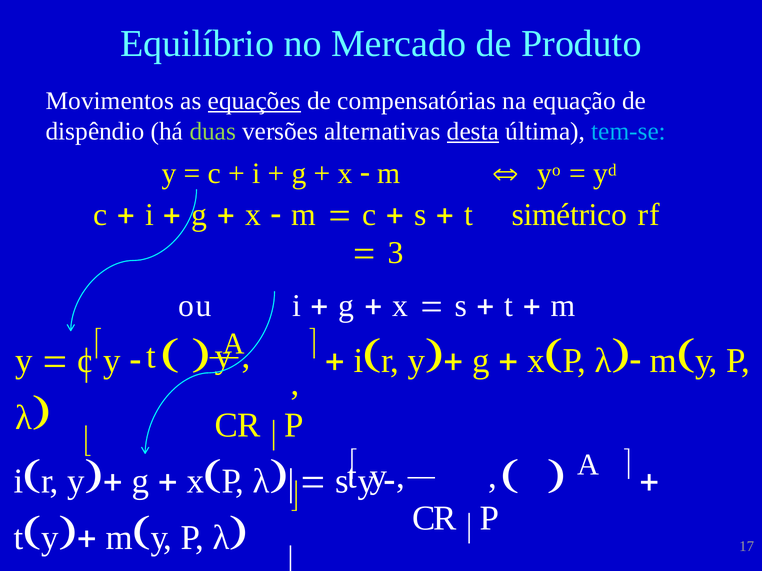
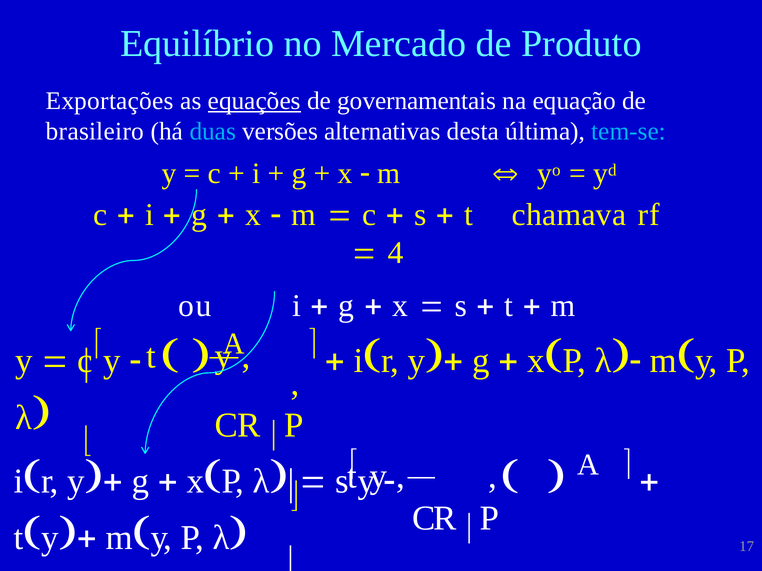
Movimentos: Movimentos -> Exportações
compensatórias: compensatórias -> governamentais
dispêndio: dispêndio -> brasileiro
duas colour: light green -> light blue
desta underline: present -> none
simétrico: simétrico -> chamava
3: 3 -> 4
